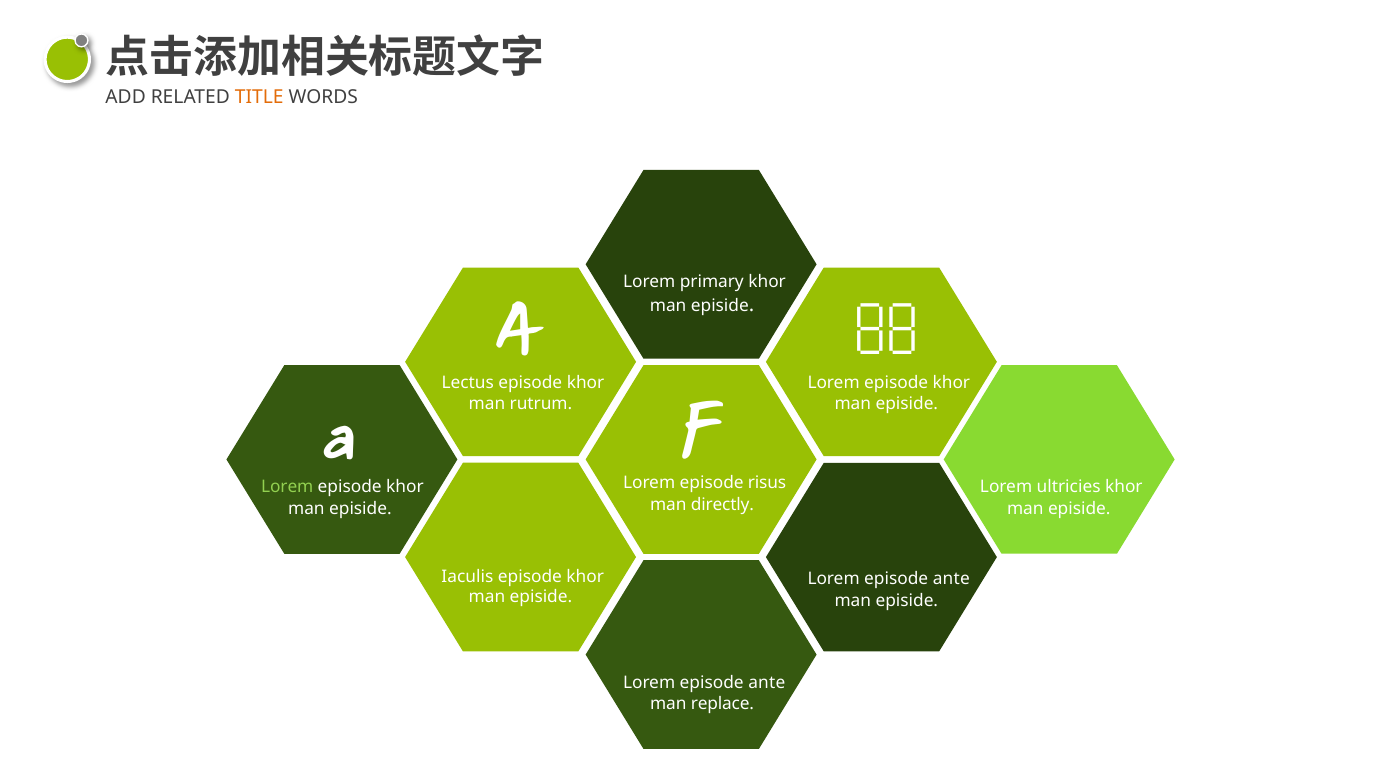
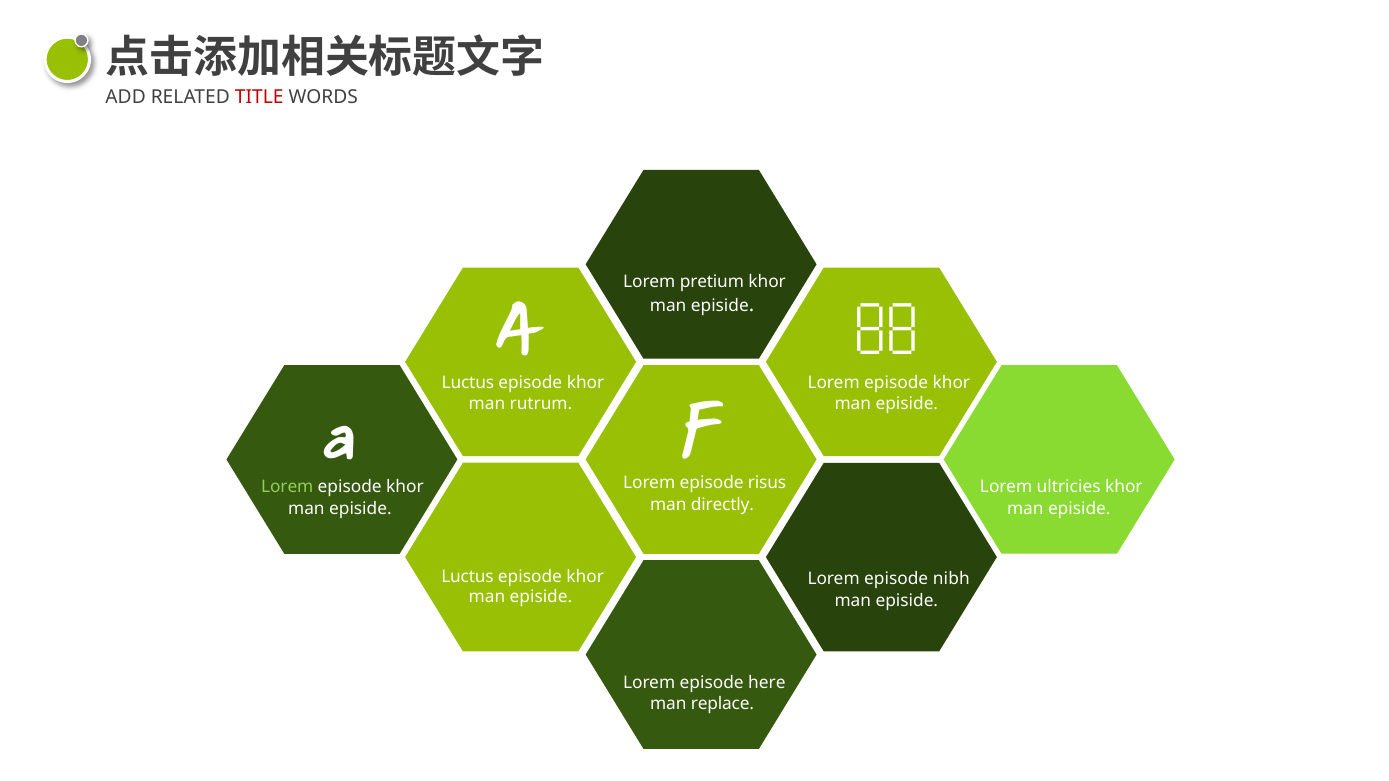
TITLE colour: orange -> red
primary: primary -> pretium
Lectus at (468, 383): Lectus -> Luctus
Iaculis at (467, 577): Iaculis -> Luctus
ante at (951, 579): ante -> nibh
ante at (767, 683): ante -> here
